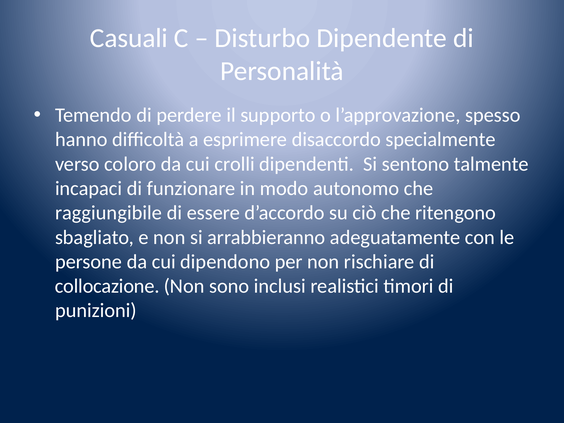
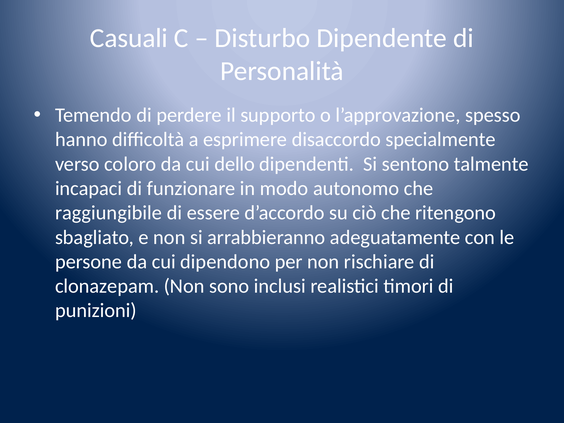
crolli: crolli -> dello
collocazione: collocazione -> clonazepam
